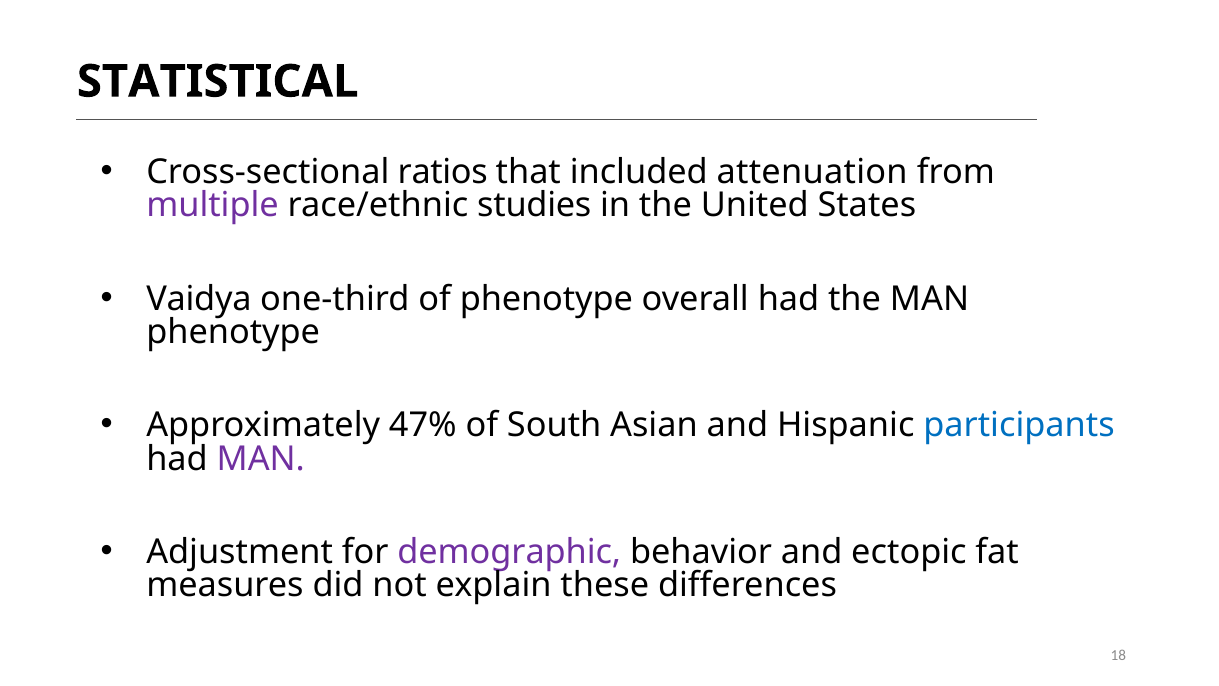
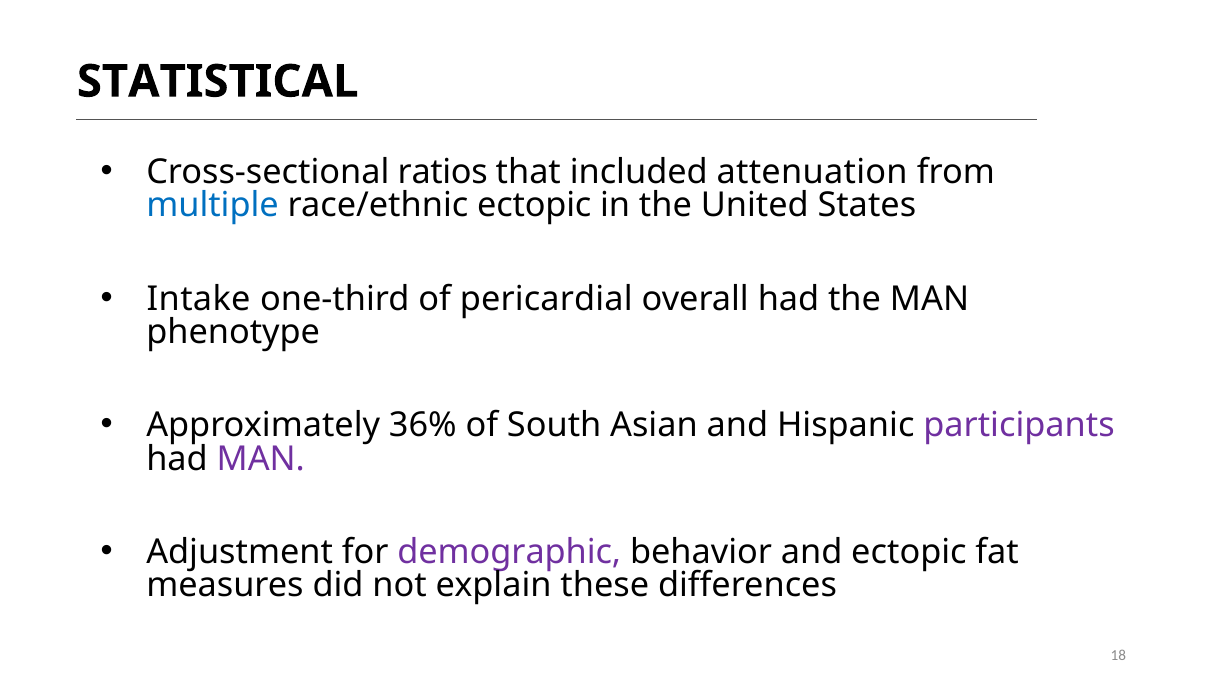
multiple colour: purple -> blue
race/ethnic studies: studies -> ectopic
Vaidya: Vaidya -> Intake
of phenotype: phenotype -> pericardial
47%: 47% -> 36%
participants colour: blue -> purple
